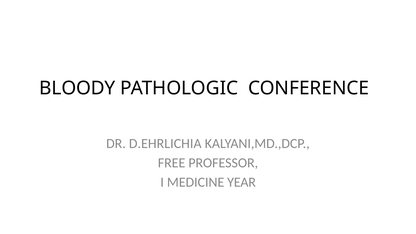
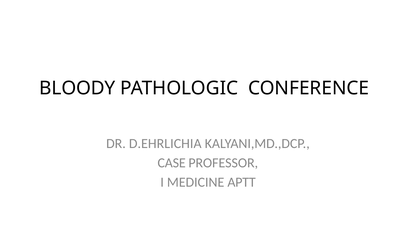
FREE: FREE -> CASE
YEAR: YEAR -> APTT
